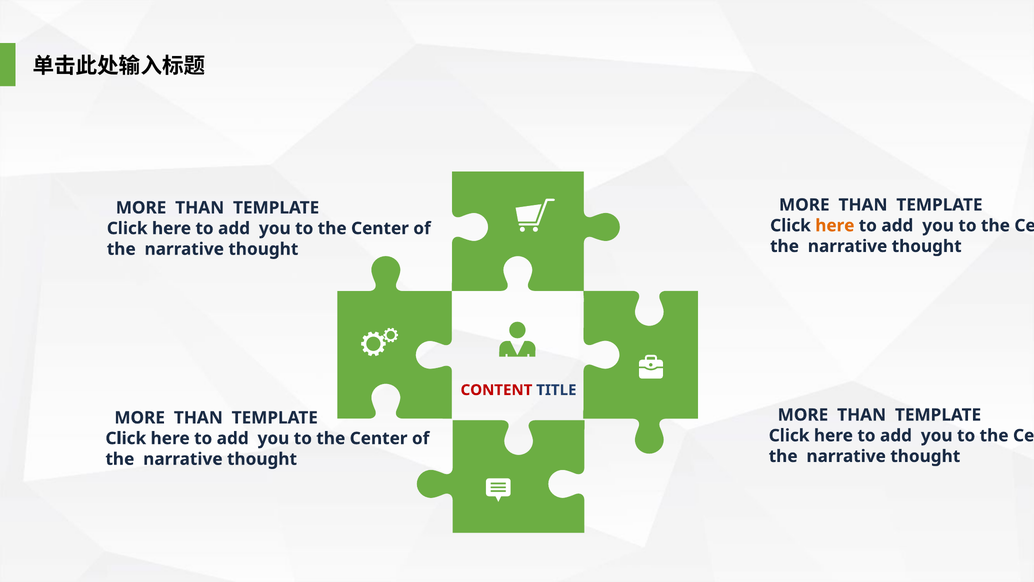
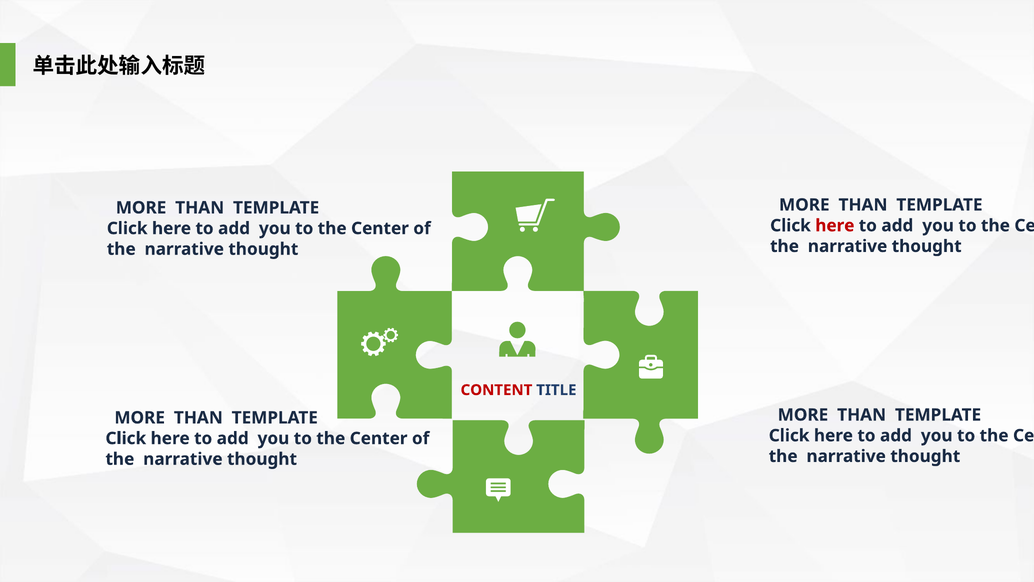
here at (835, 225) colour: orange -> red
